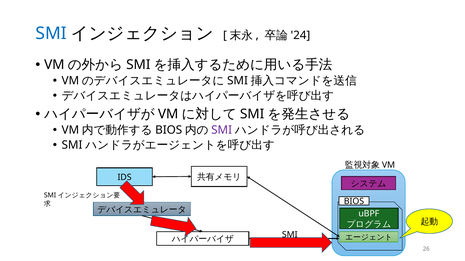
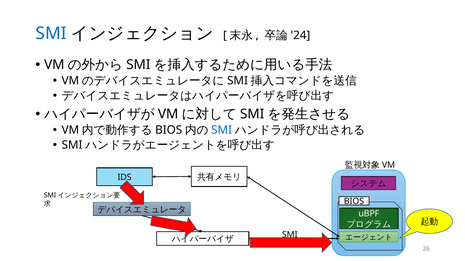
SMI at (222, 130) colour: purple -> blue
